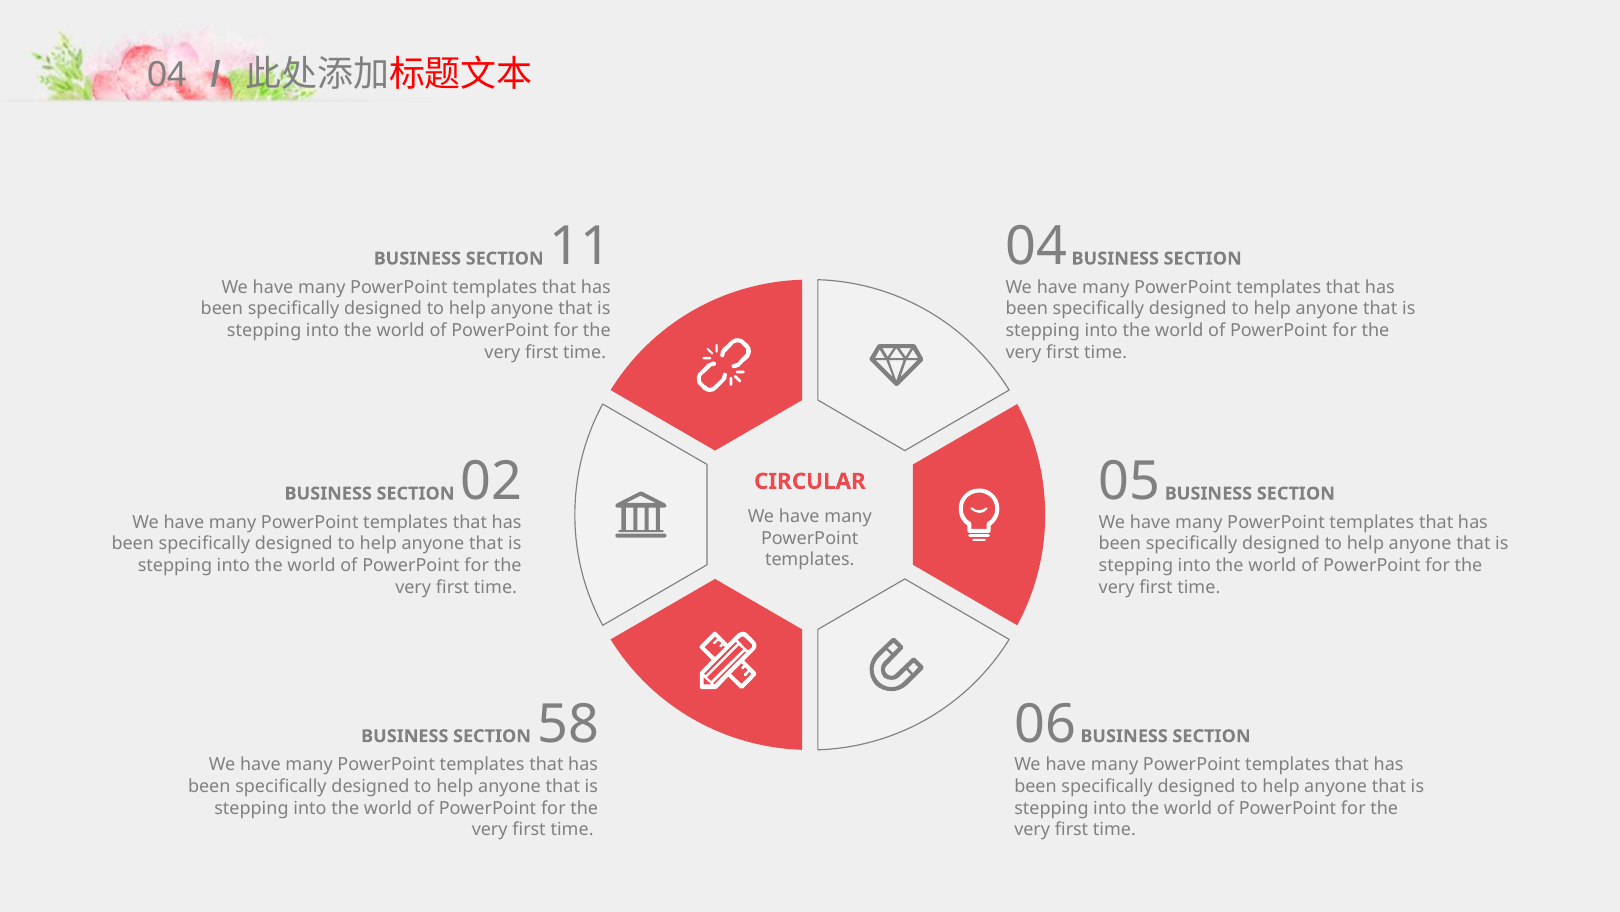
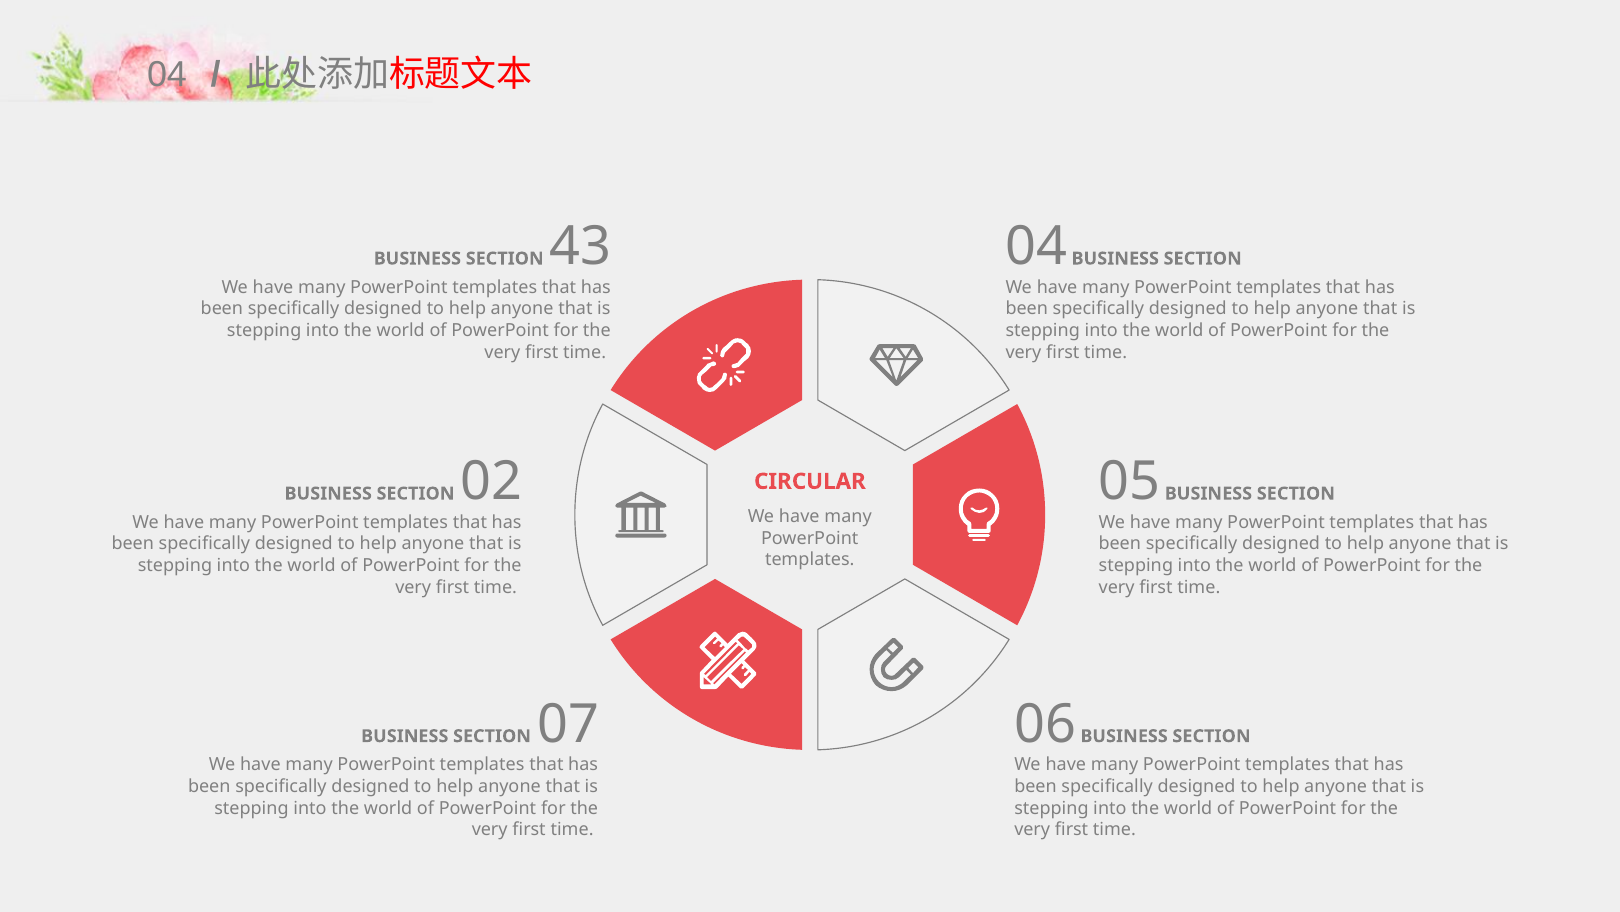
11: 11 -> 43
58: 58 -> 07
